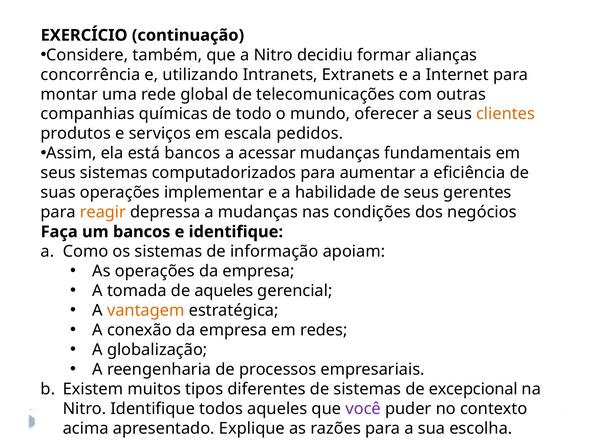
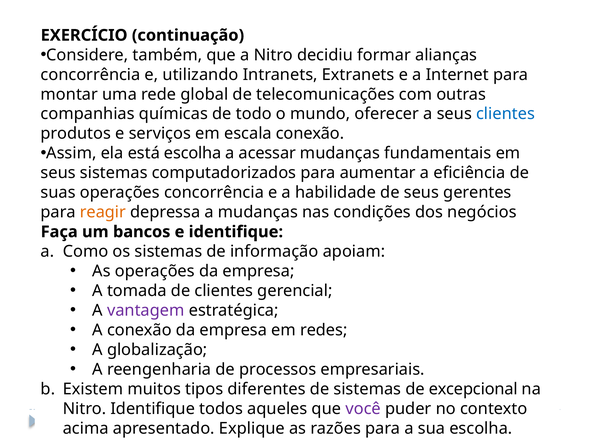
clientes at (506, 114) colour: orange -> blue
escala pedidos: pedidos -> conexão
está bancos: bancos -> escolha
operações implementar: implementar -> concorrência
de aqueles: aqueles -> clientes
vantagem colour: orange -> purple
